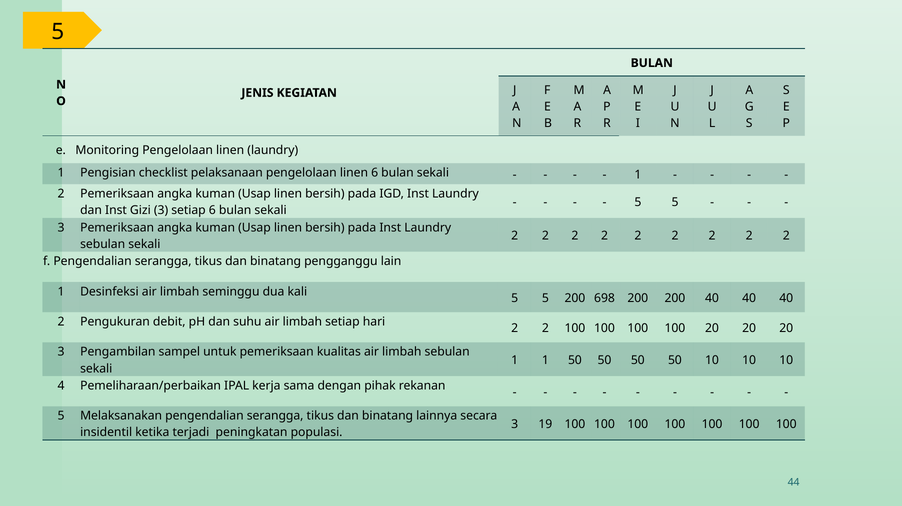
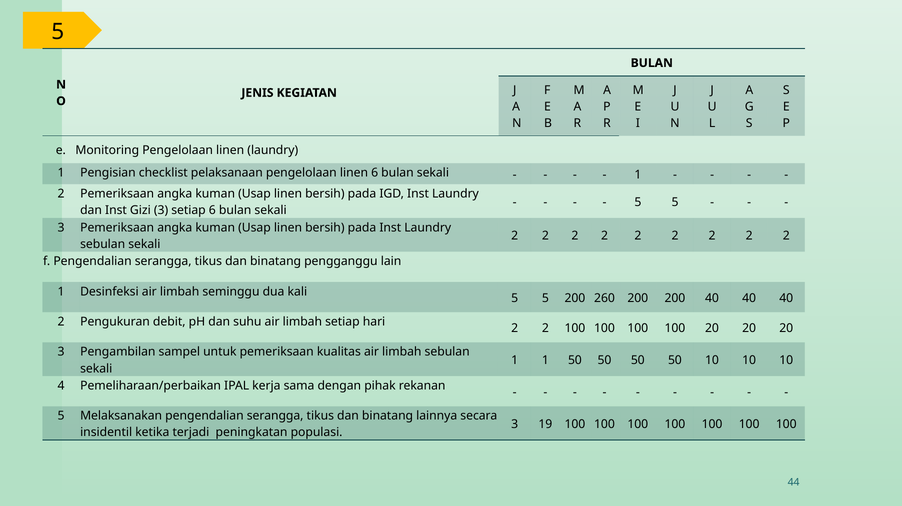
698: 698 -> 260
